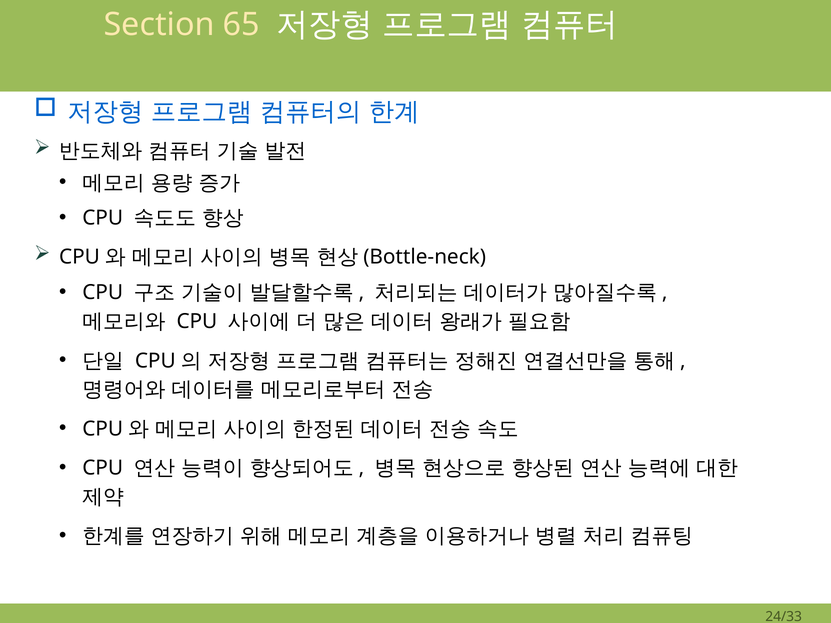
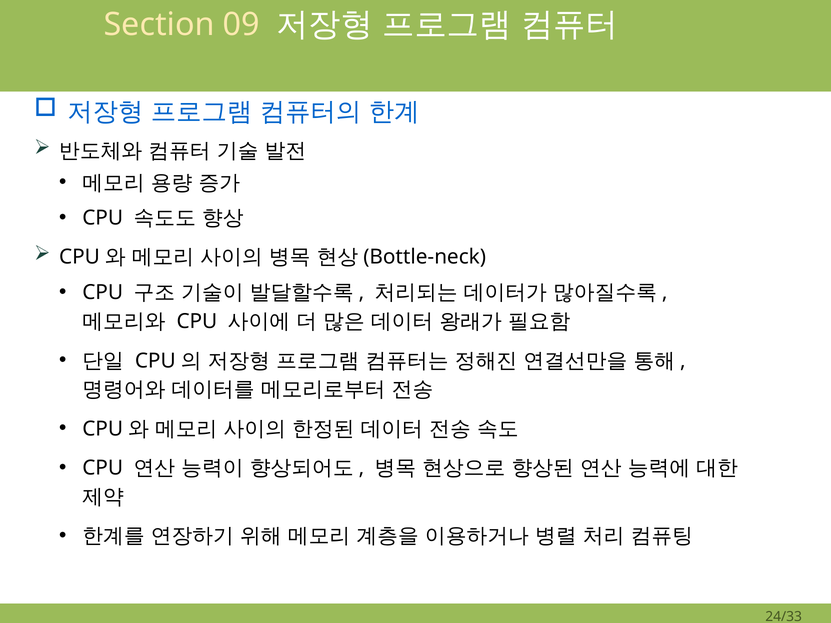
65: 65 -> 09
